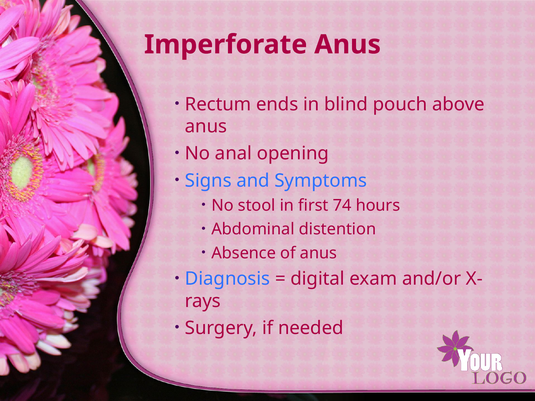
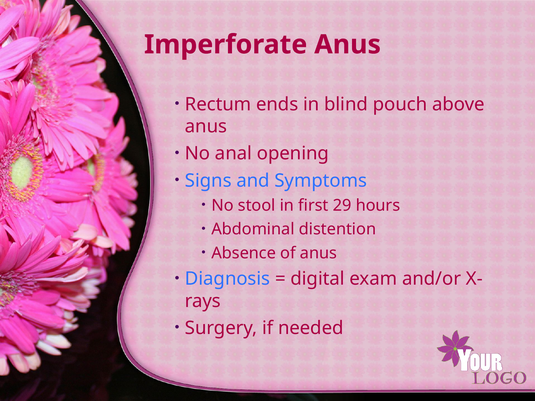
74: 74 -> 29
